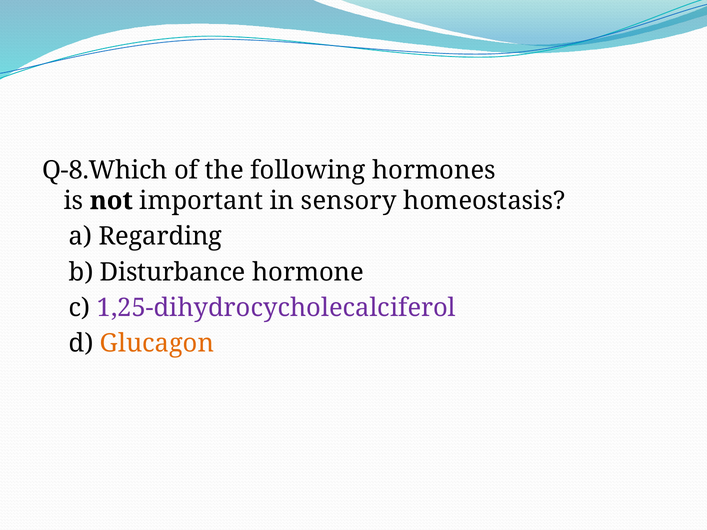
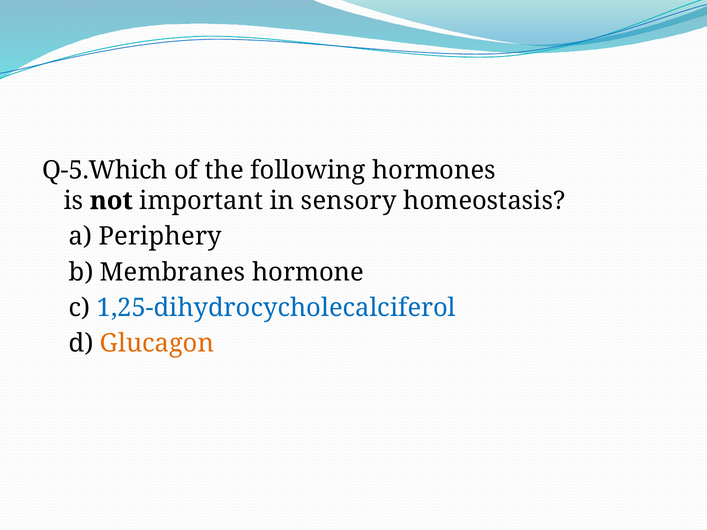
Q-8.Which: Q-8.Which -> Q-5.Which
Regarding: Regarding -> Periphery
Disturbance: Disturbance -> Membranes
1,25-dihydrocycholecalciferol colour: purple -> blue
